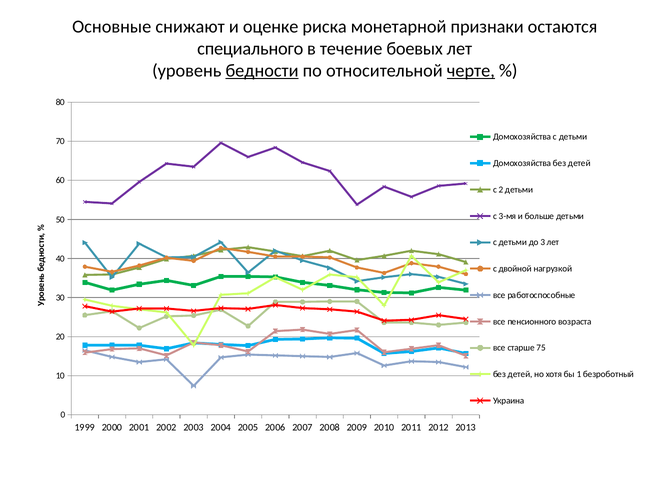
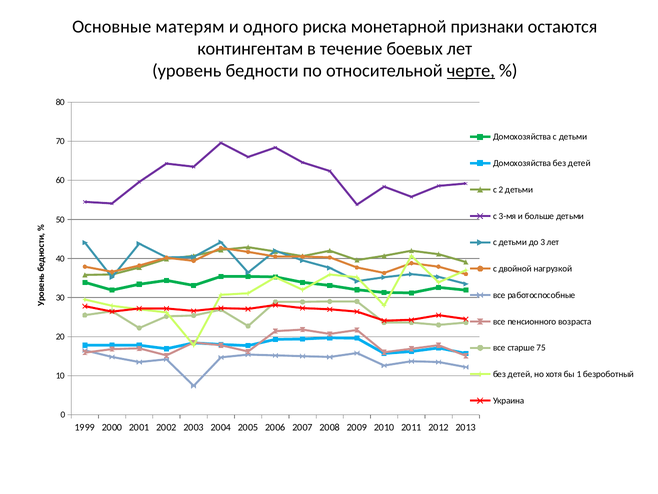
снижают: снижают -> матерям
оценке: оценке -> одного
специального: специального -> контингентам
бедности underline: present -> none
